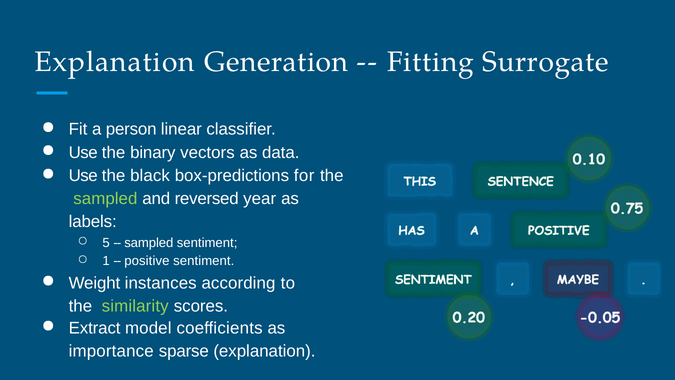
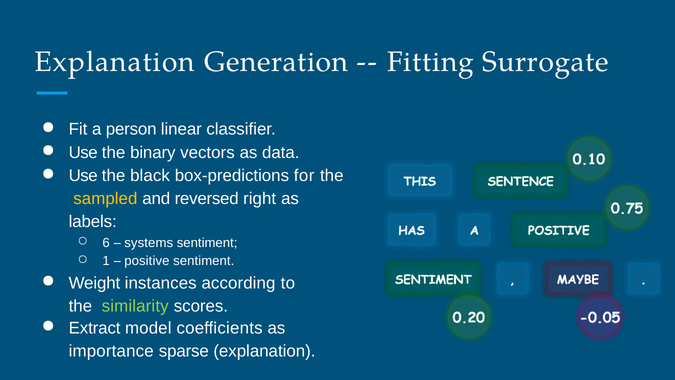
sampled at (105, 199) colour: light green -> yellow
year: year -> right
5: 5 -> 6
sampled at (149, 243): sampled -> systems
